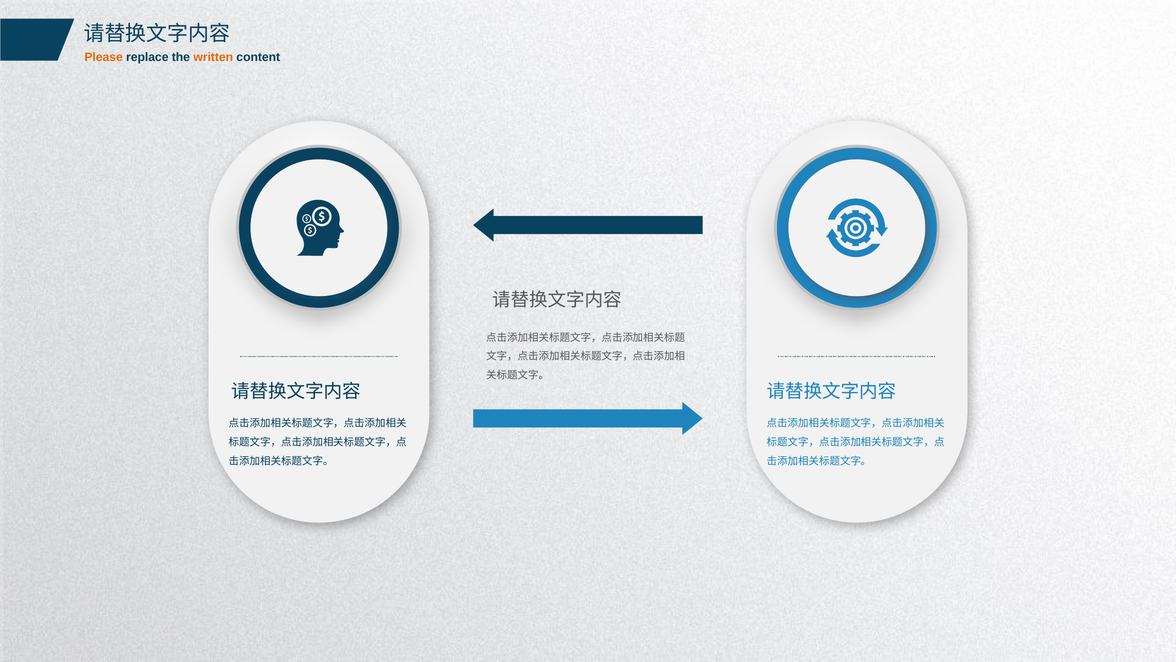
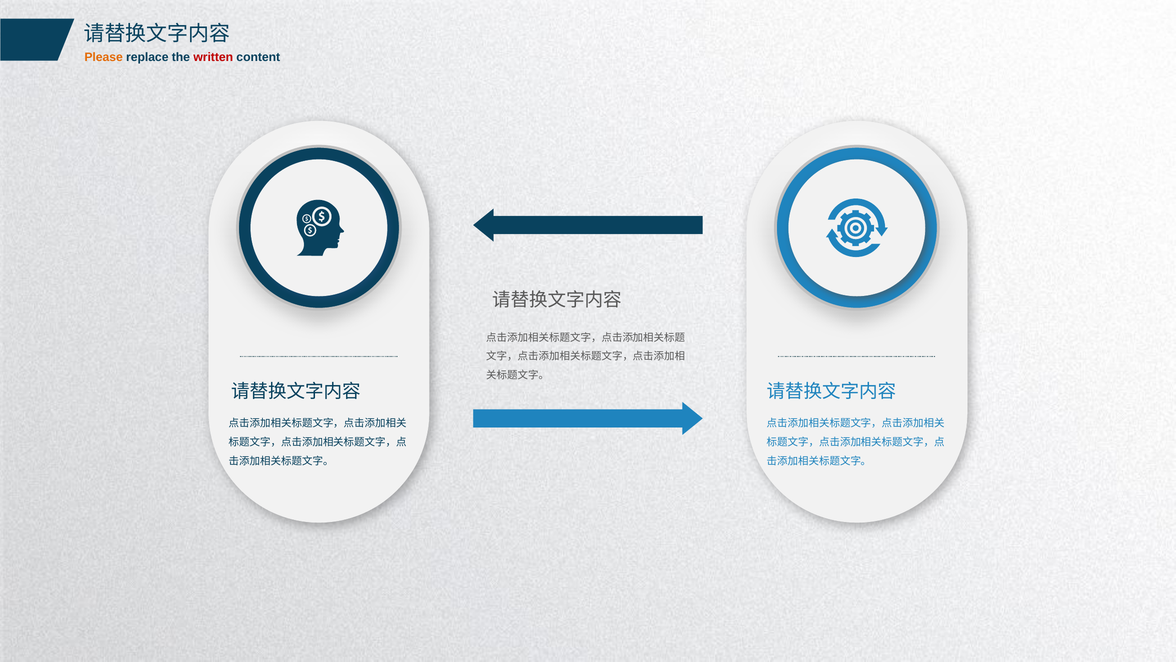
written colour: orange -> red
